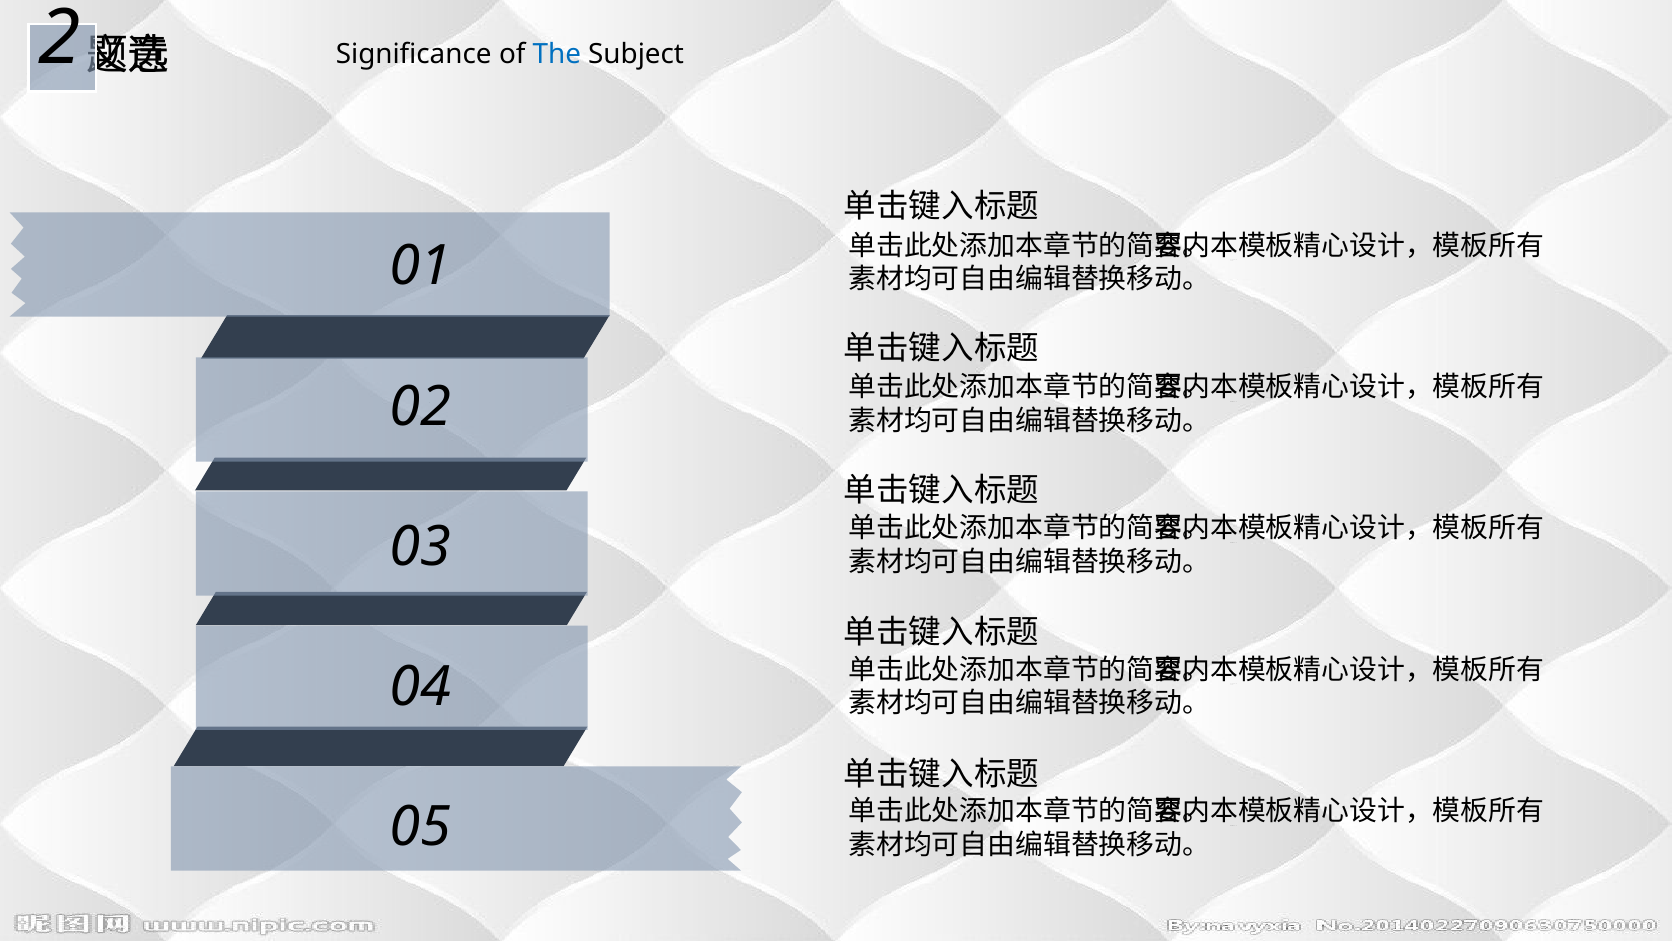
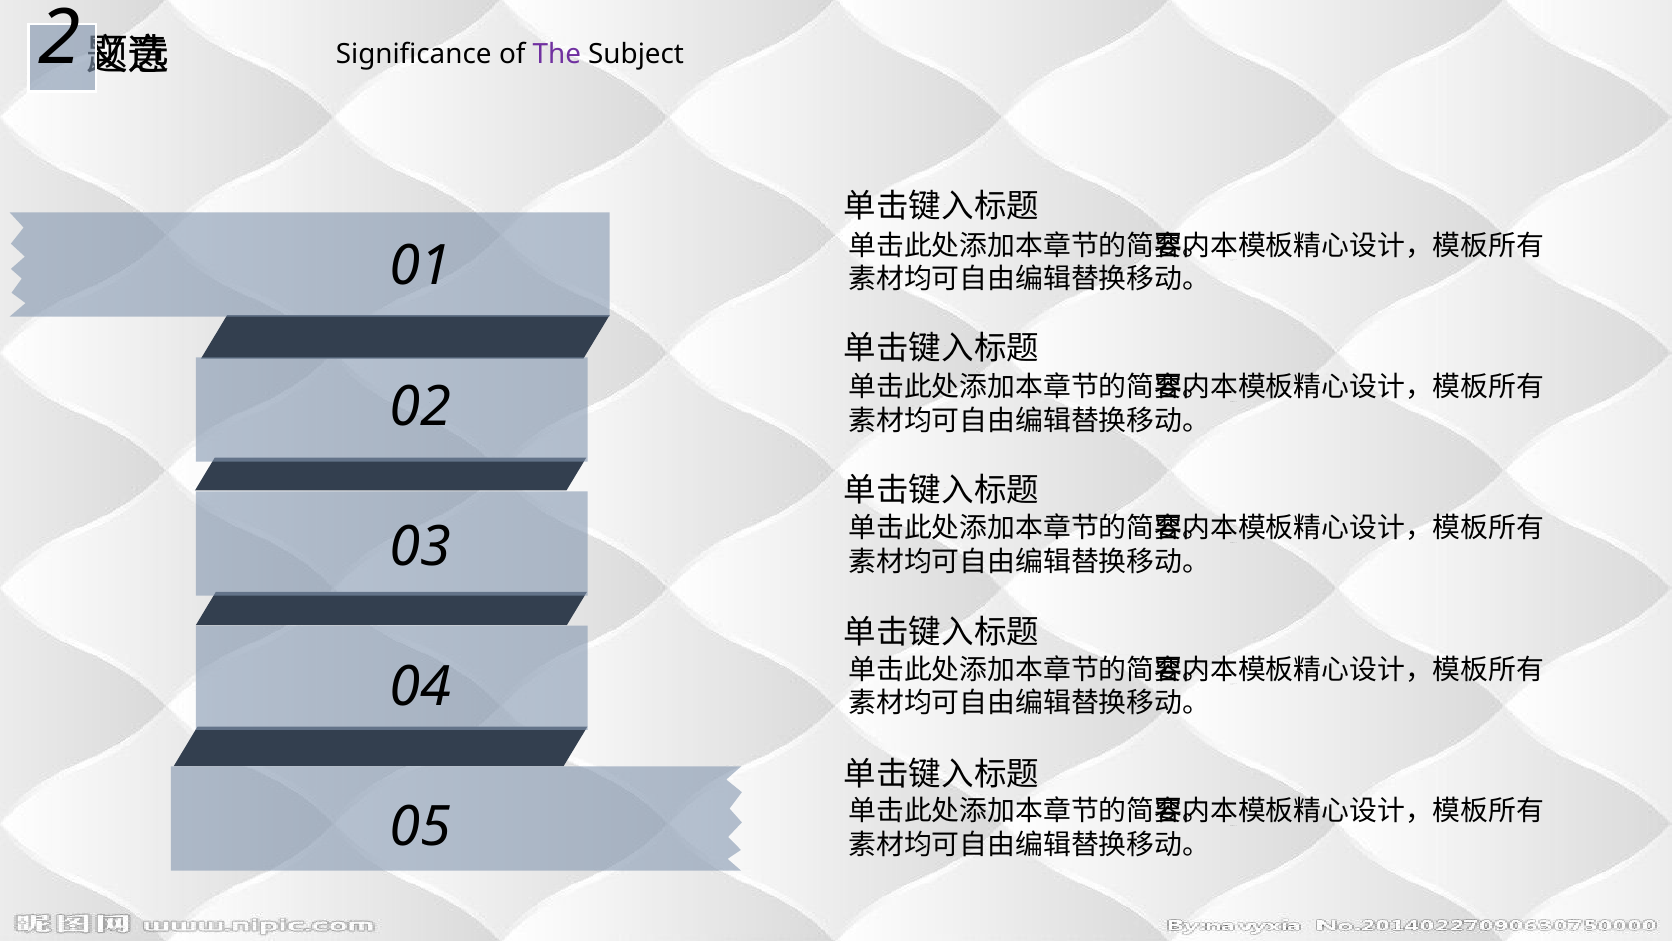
The colour: blue -> purple
